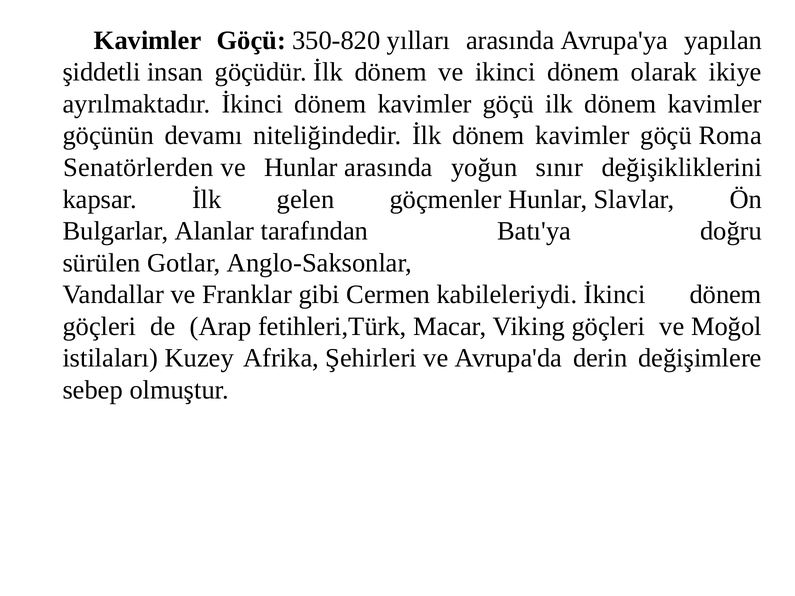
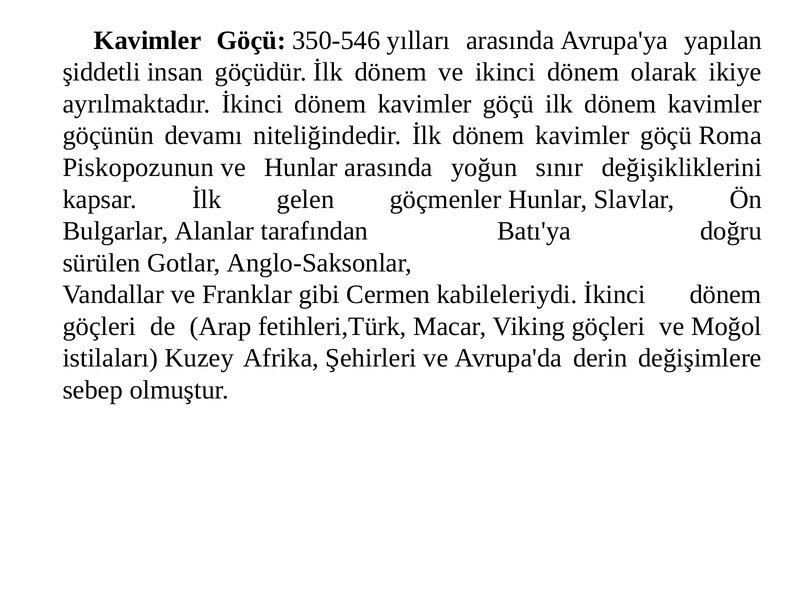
350-820: 350-820 -> 350-546
Senatörlerden: Senatörlerden -> Piskopozunun
